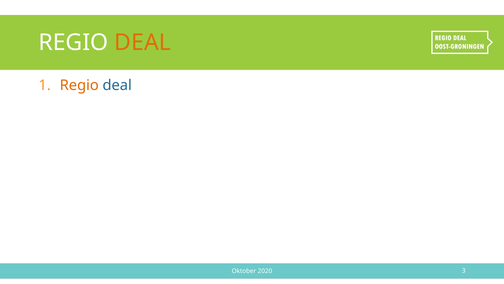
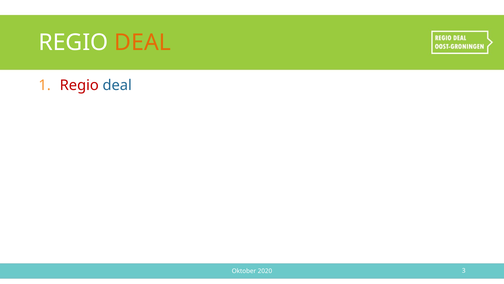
Regio at (79, 85) colour: orange -> red
